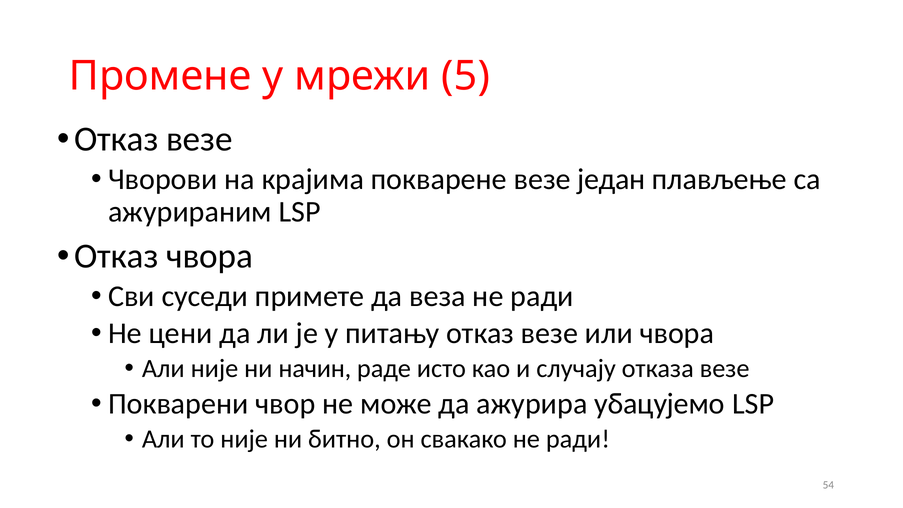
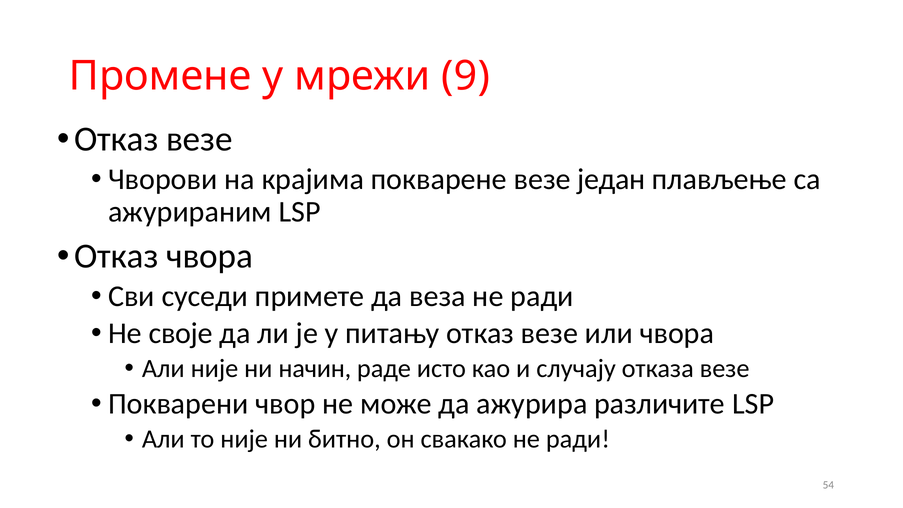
5: 5 -> 9
цени: цени -> своје
убацујемо: убацујемо -> различите
